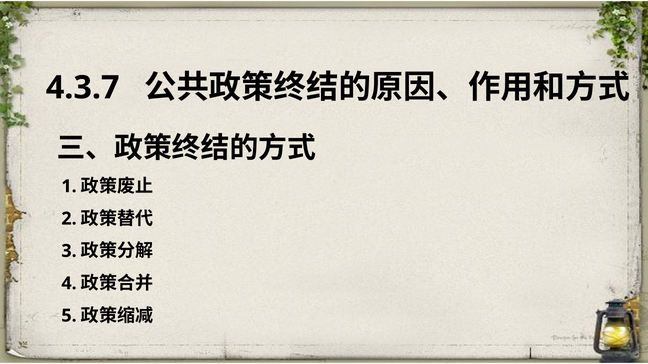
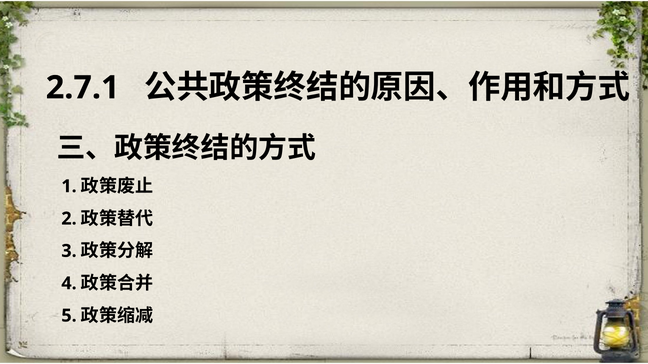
4.3.7: 4.3.7 -> 2.7.1
